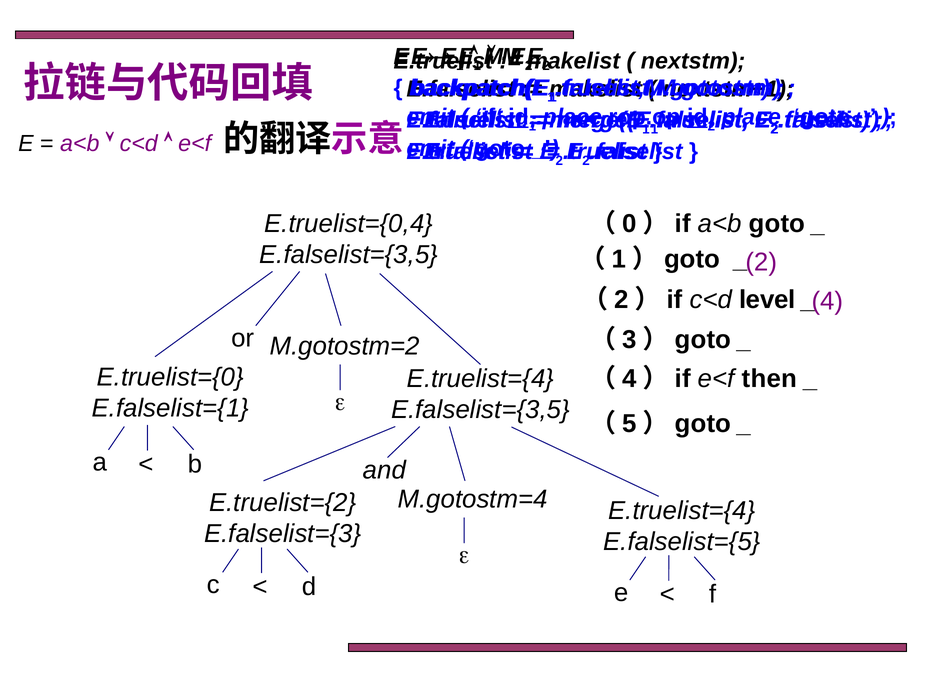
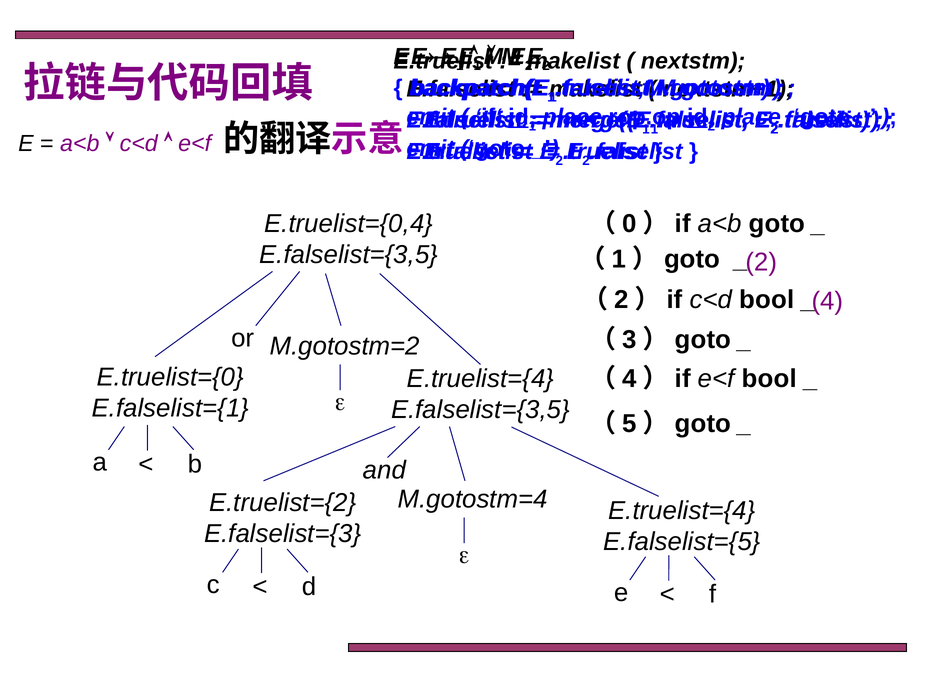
c<d level: level -> bool
e<f then: then -> bool
